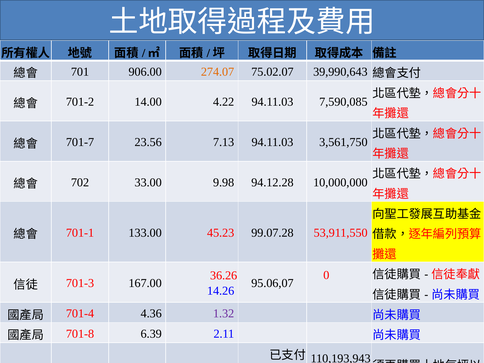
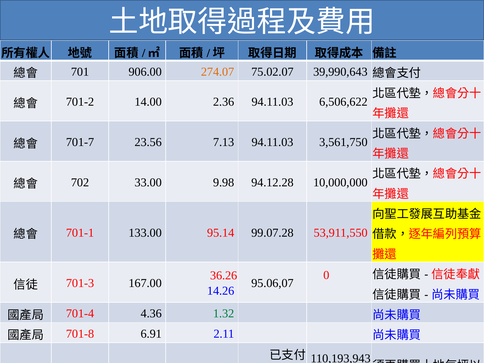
4.22: 4.22 -> 2.36
7,590,085: 7,590,085 -> 6,506,622
45.23: 45.23 -> 95.14
1.32 colour: purple -> green
6.39: 6.39 -> 6.91
